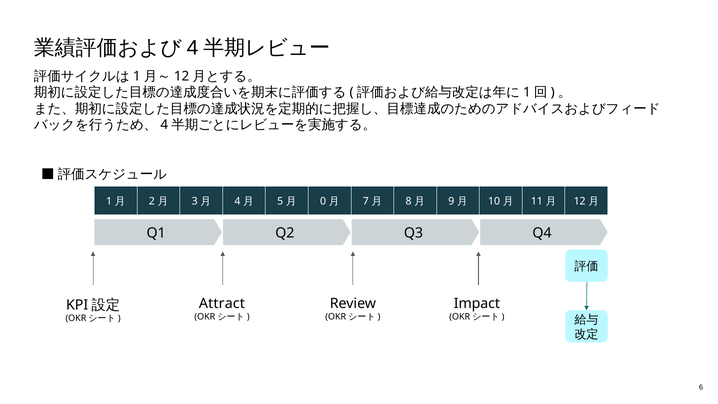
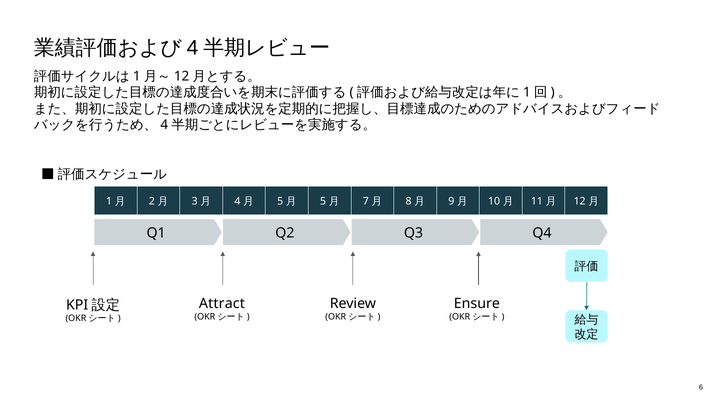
0 at (323, 201): 0 -> 5
Impact: Impact -> Ensure
